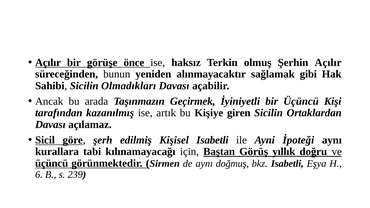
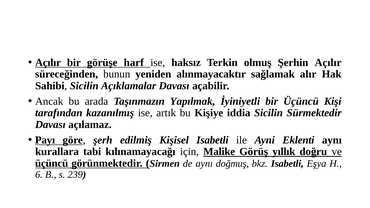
önce: önce -> harf
gibi: gibi -> alır
Olmadıkları: Olmadıkları -> Açıklamalar
Geçirmek: Geçirmek -> Yapılmak
giren: giren -> iddia
Ortaklardan: Ortaklardan -> Sürmektedir
Sicil: Sicil -> Payı
İpoteği: İpoteği -> Eklenti
Baştan: Baştan -> Malike
